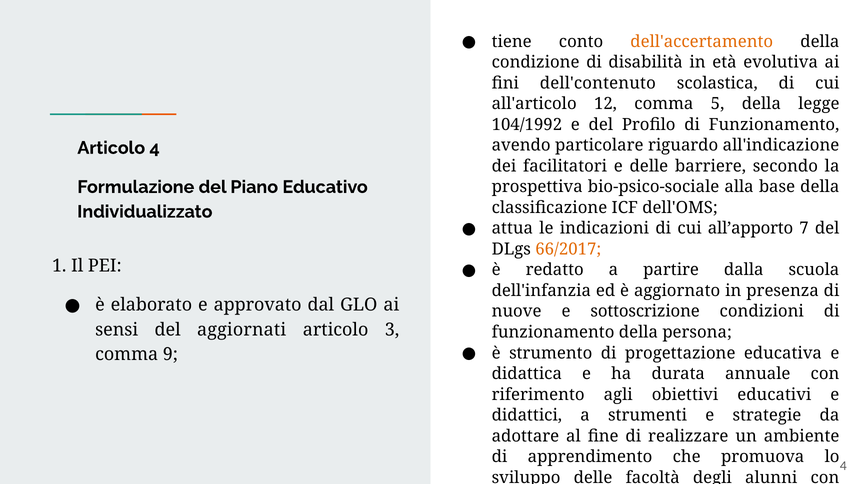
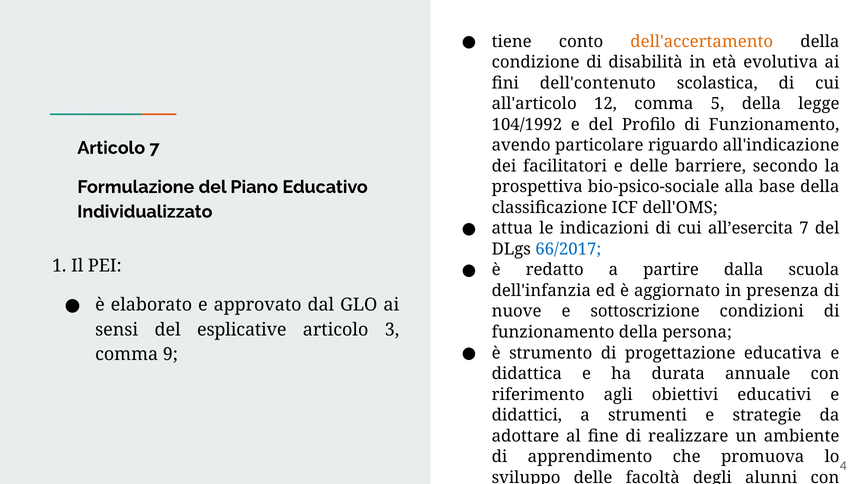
Articolo 4: 4 -> 7
all’apporto: all’apporto -> all’esercita
66/2017 colour: orange -> blue
aggiornati: aggiornati -> esplicative
